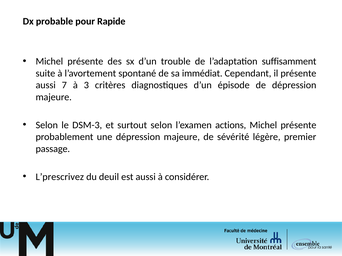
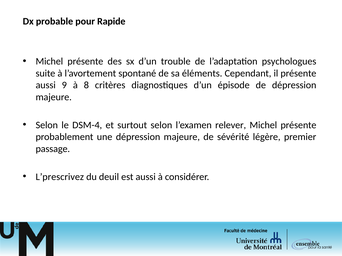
suffisamment: suffisamment -> psychologues
immédiat: immédiat -> éléments
7: 7 -> 9
3: 3 -> 8
DSM-3: DSM-3 -> DSM-4
actions: actions -> relever
